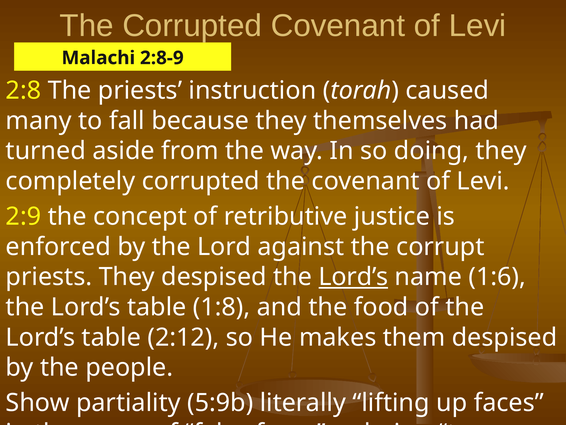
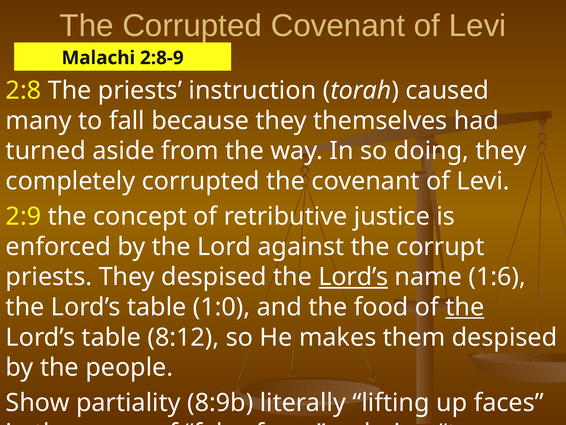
1:8: 1:8 -> 1:0
the at (465, 307) underline: none -> present
2:12: 2:12 -> 8:12
5:9b: 5:9b -> 8:9b
